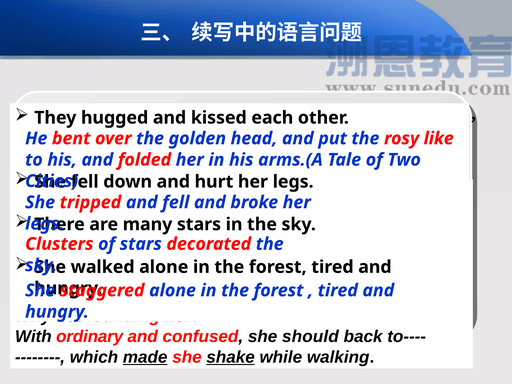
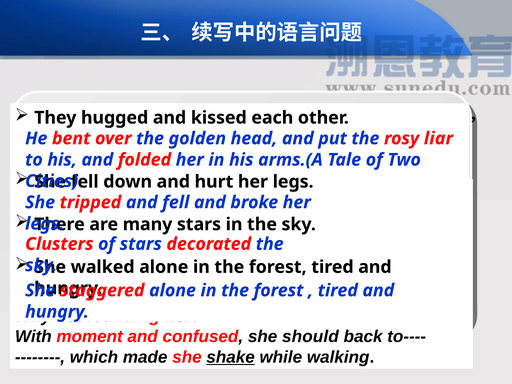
like: like -> liar
ordinary: ordinary -> moment
made at (145, 357) underline: present -> none
